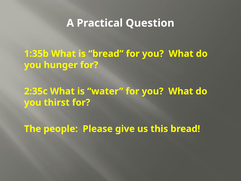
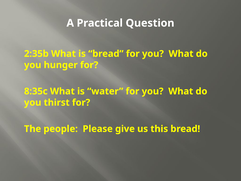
1:35b: 1:35b -> 2:35b
2:35c: 2:35c -> 8:35c
